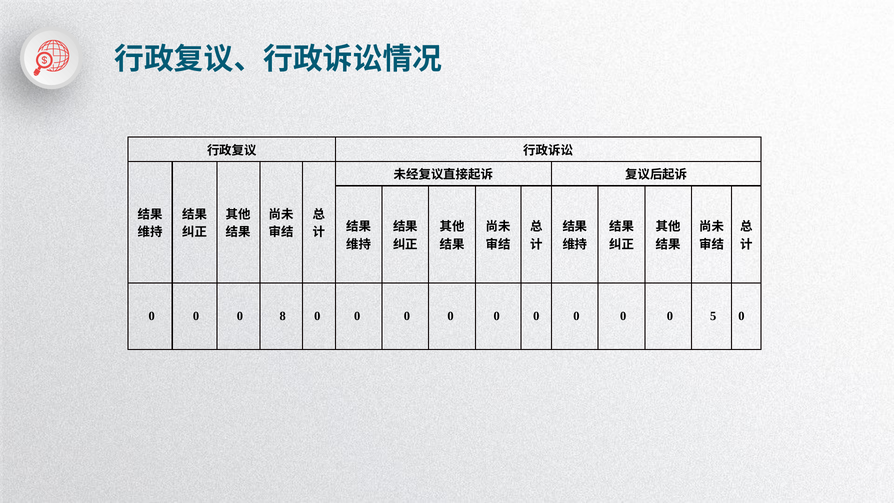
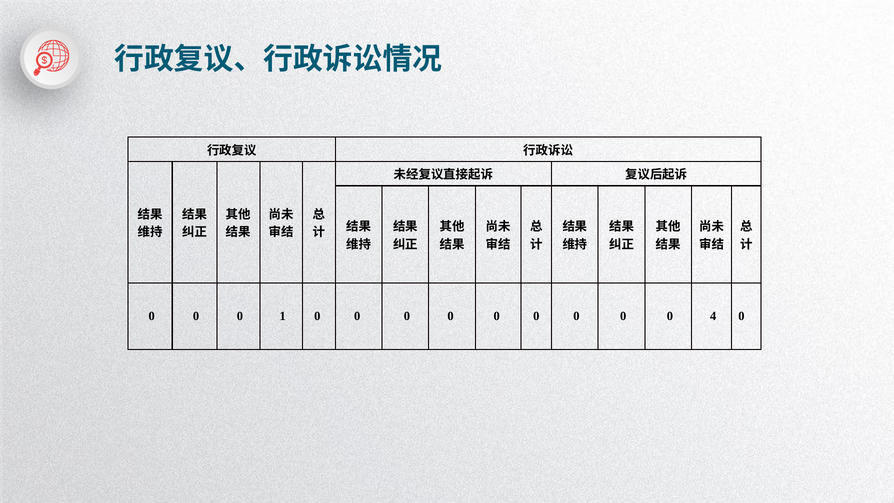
8: 8 -> 1
5: 5 -> 4
